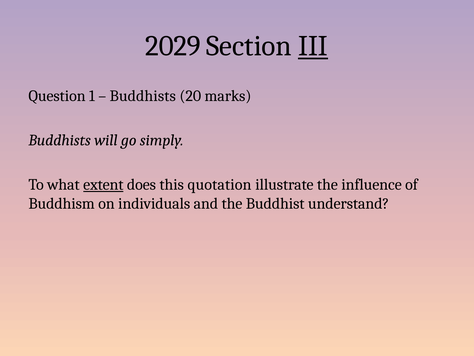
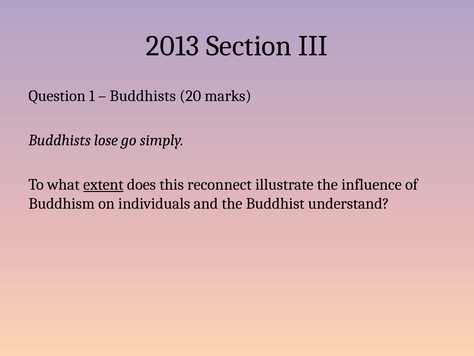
2029: 2029 -> 2013
III underline: present -> none
will: will -> lose
quotation: quotation -> reconnect
